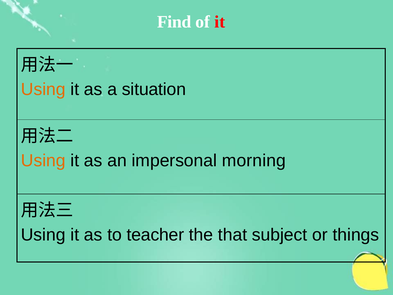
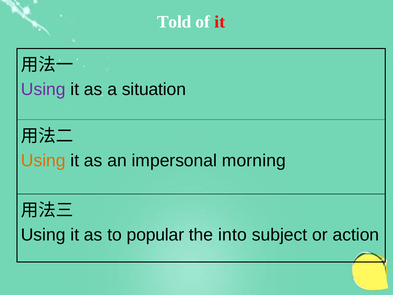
Find: Find -> Told
Using at (43, 89) colour: orange -> purple
teacher: teacher -> popular
that: that -> into
things: things -> action
